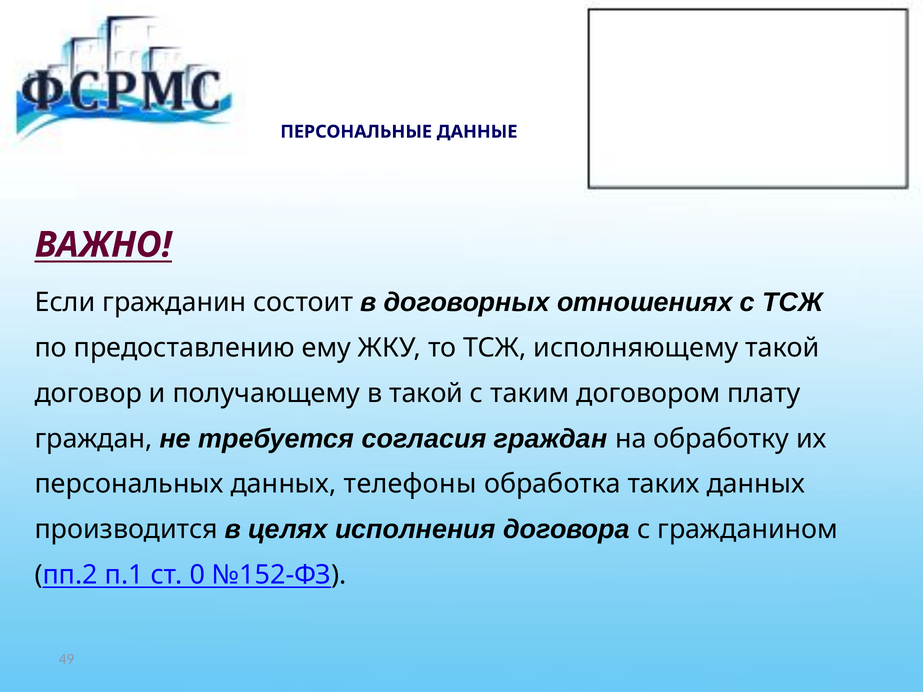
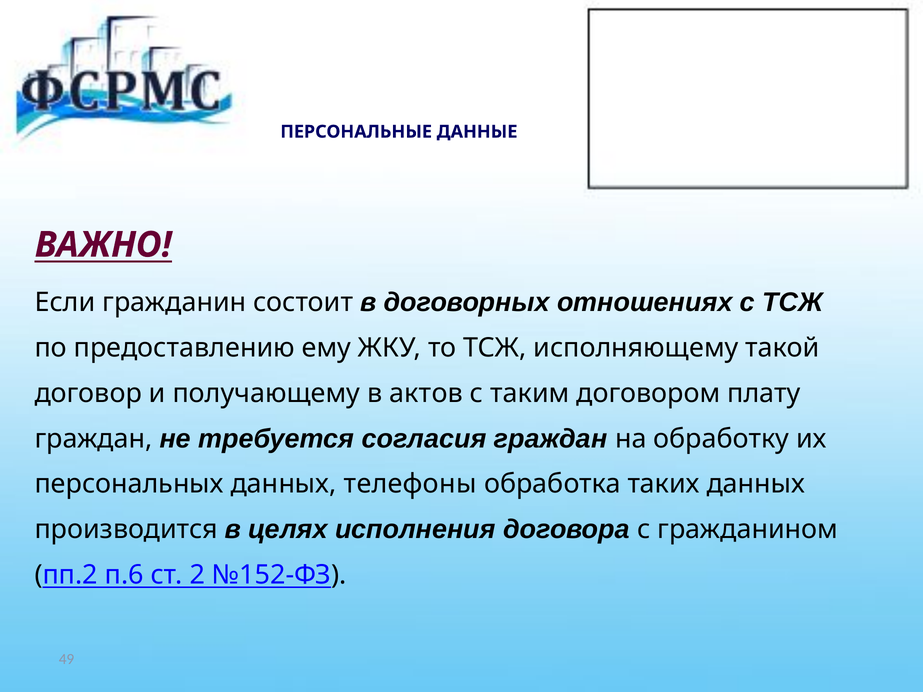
в такой: такой -> актов
п.1: п.1 -> п.6
0: 0 -> 2
